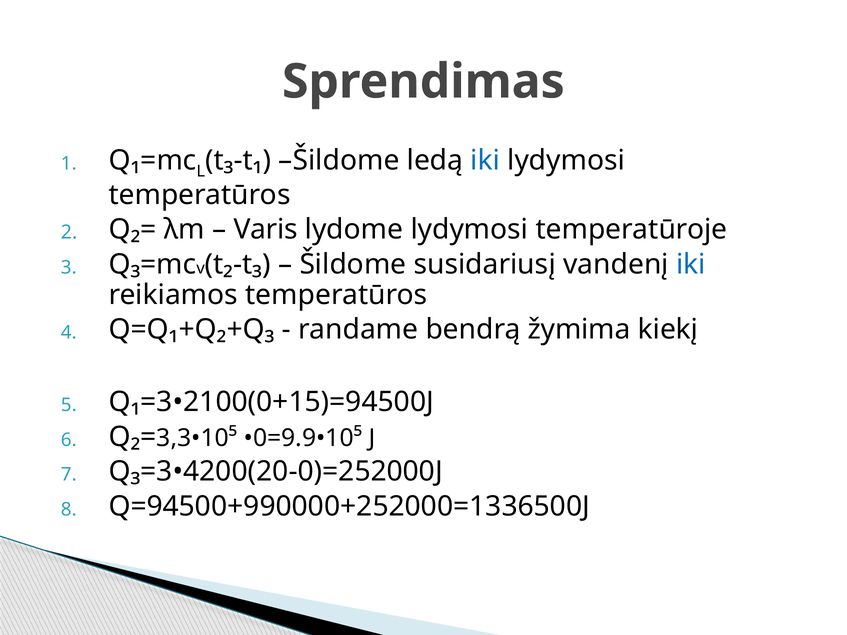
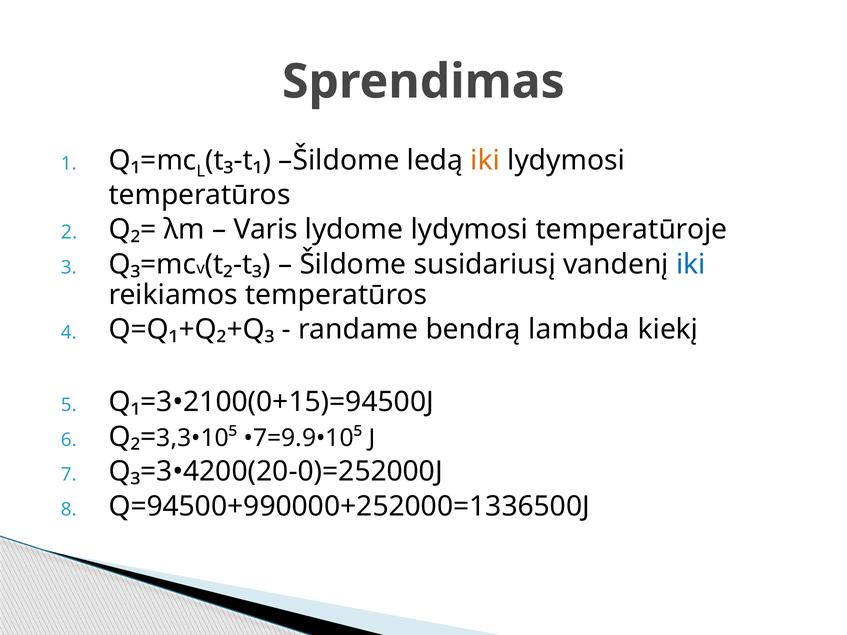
iki at (485, 160) colour: blue -> orange
žymima: žymima -> lambda
•0=9.9•10⁵: •0=9.9•10⁵ -> •7=9.9•10⁵
